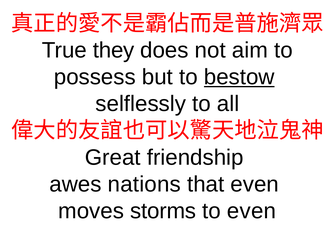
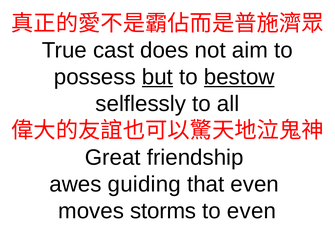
they: they -> cast
but underline: none -> present
nations: nations -> guiding
